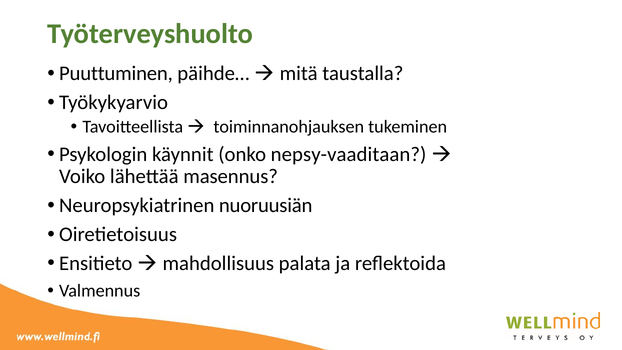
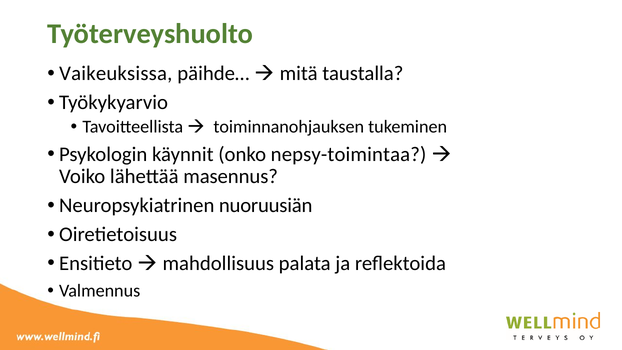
Puuttuminen: Puuttuminen -> Vaikeuksissa
nepsy-vaaditaan: nepsy-vaaditaan -> nepsy-toimintaa
